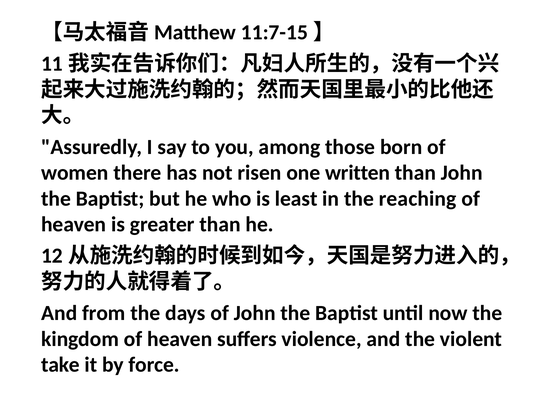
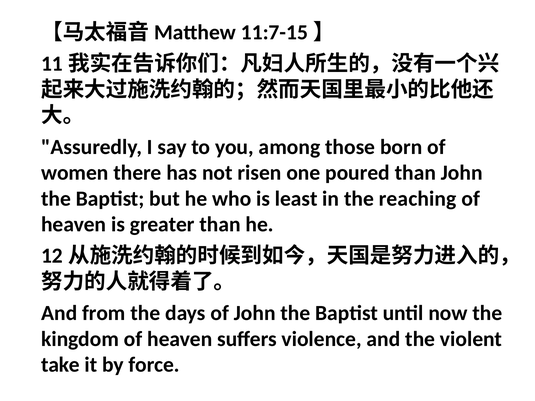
written: written -> poured
